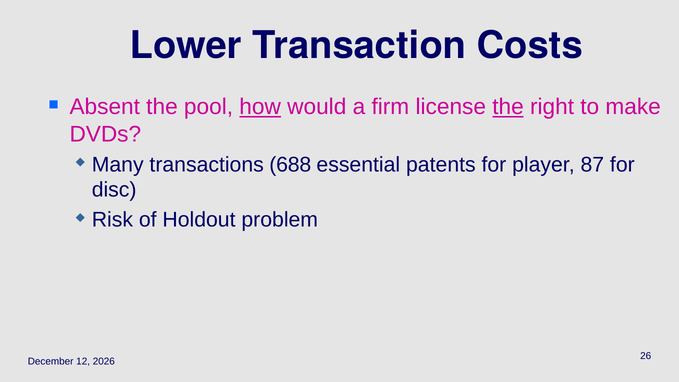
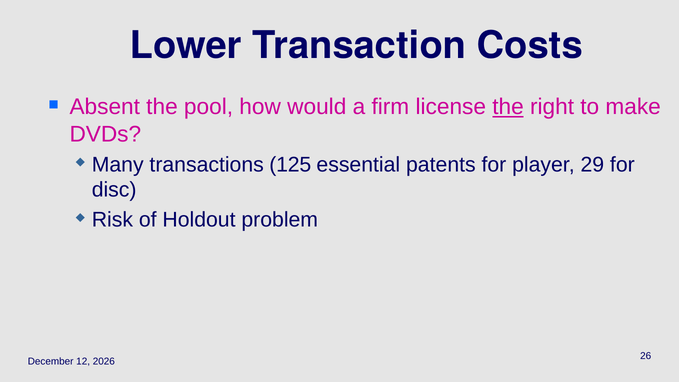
how underline: present -> none
688: 688 -> 125
87: 87 -> 29
